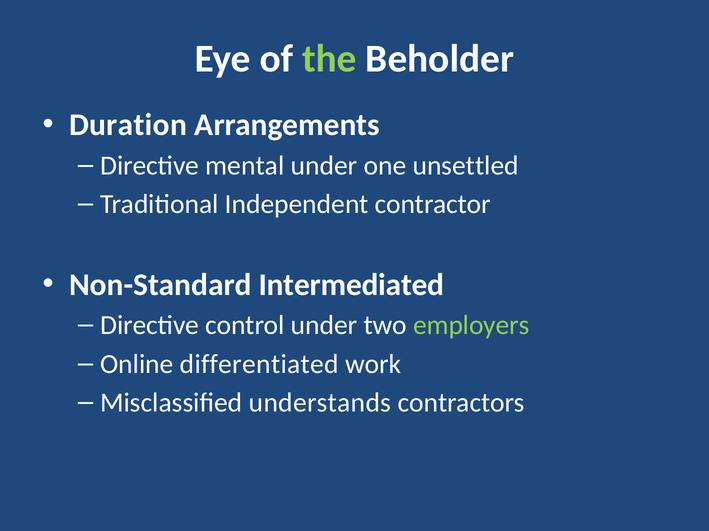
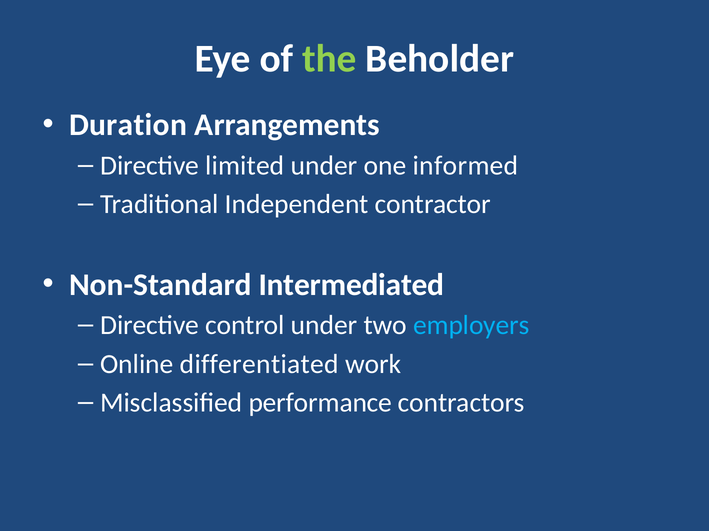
mental: mental -> limited
unsettled: unsettled -> informed
employers colour: light green -> light blue
understands: understands -> performance
